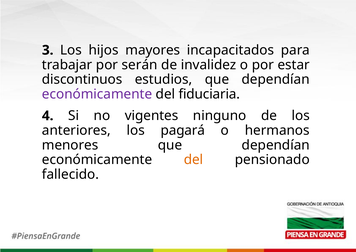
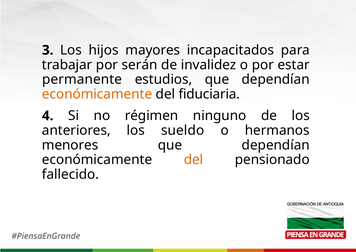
discontinuos: discontinuos -> permanente
económicamente at (97, 94) colour: purple -> orange
vigentes: vigentes -> régimen
pagará: pagará -> sueldo
